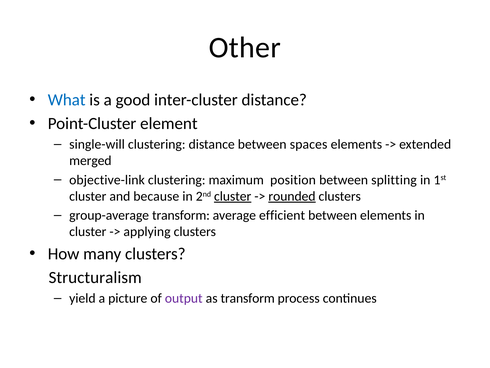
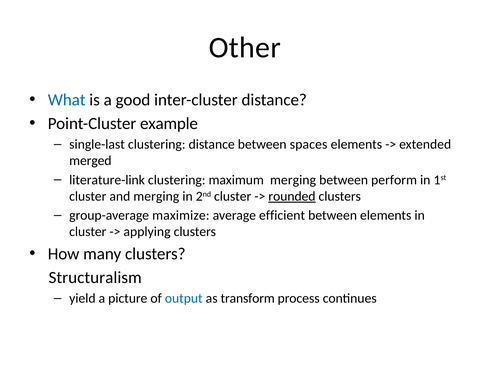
element: element -> example
single-will: single-will -> single-last
objective-link: objective-link -> literature-link
maximum position: position -> merging
splitting: splitting -> perform
and because: because -> merging
cluster at (233, 196) underline: present -> none
group-average transform: transform -> maximize
output colour: purple -> blue
